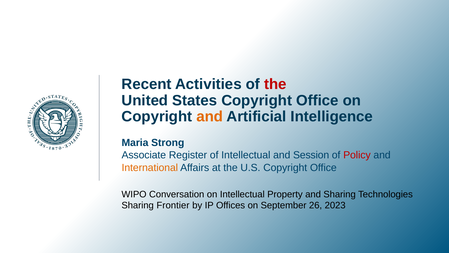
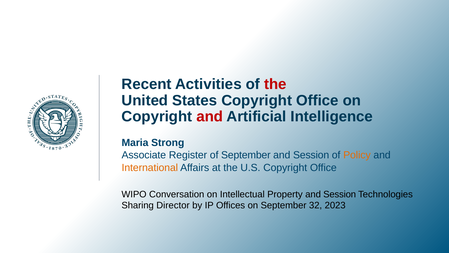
and at (210, 116) colour: orange -> red
of Intellectual: Intellectual -> September
Policy colour: red -> orange
Property and Sharing: Sharing -> Session
Frontier: Frontier -> Director
26: 26 -> 32
